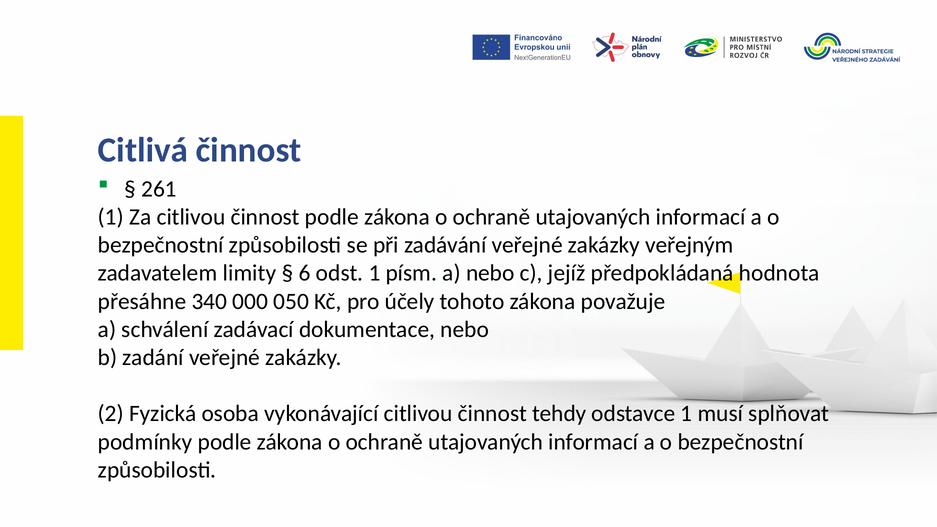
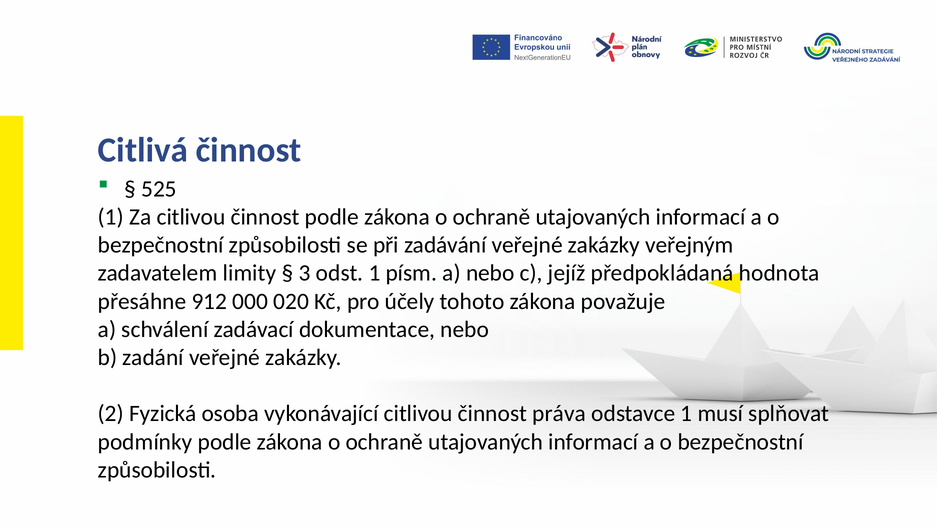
261: 261 -> 525
6: 6 -> 3
340: 340 -> 912
050: 050 -> 020
tehdy: tehdy -> práva
